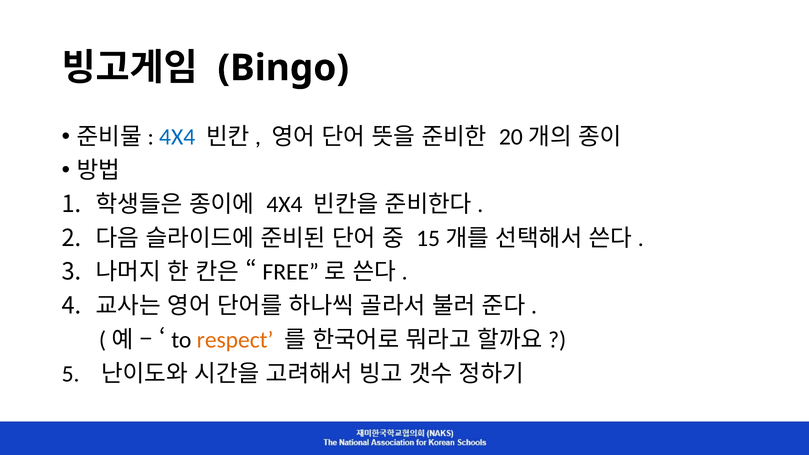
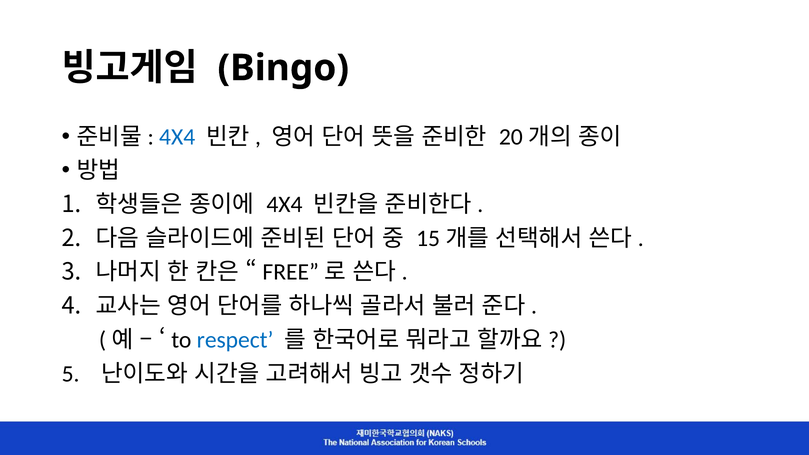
respect colour: orange -> blue
